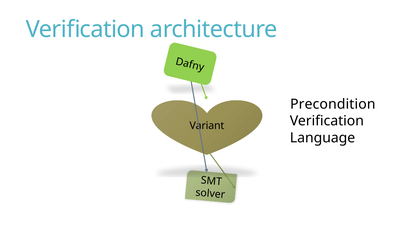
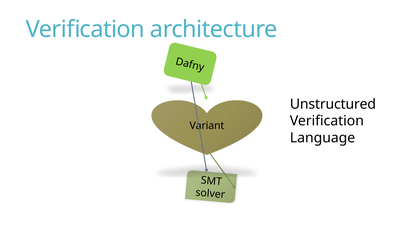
Precondition: Precondition -> Unstructured
